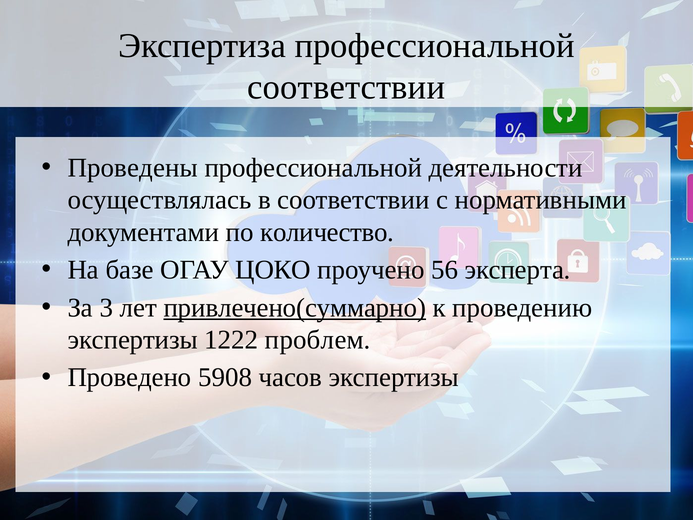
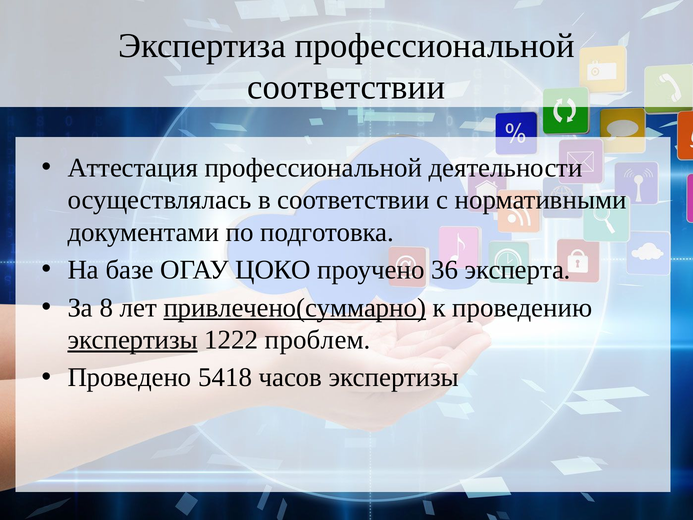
Проведены: Проведены -> Аттестация
количество: количество -> подготовка
56: 56 -> 36
3: 3 -> 8
экспертизы at (133, 340) underline: none -> present
5908: 5908 -> 5418
